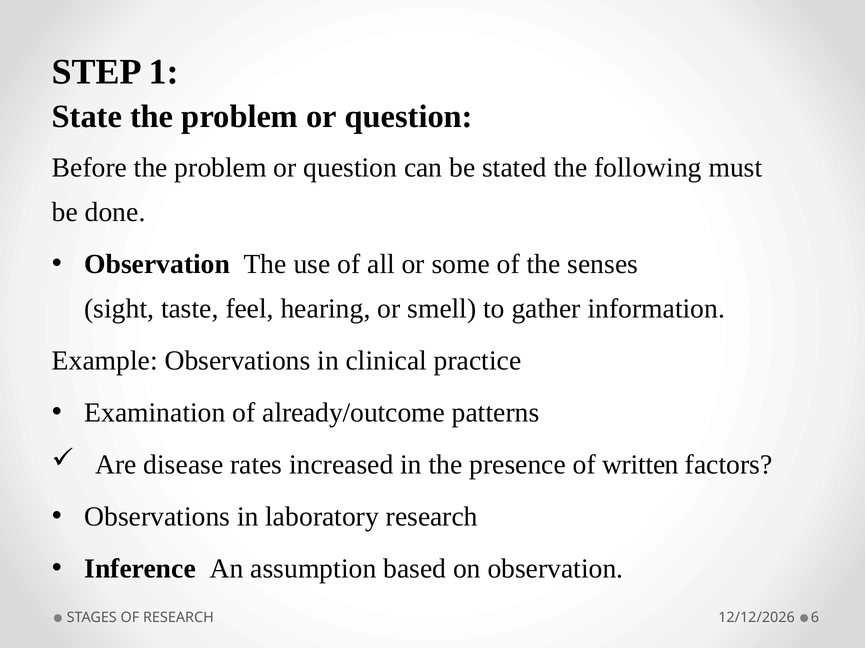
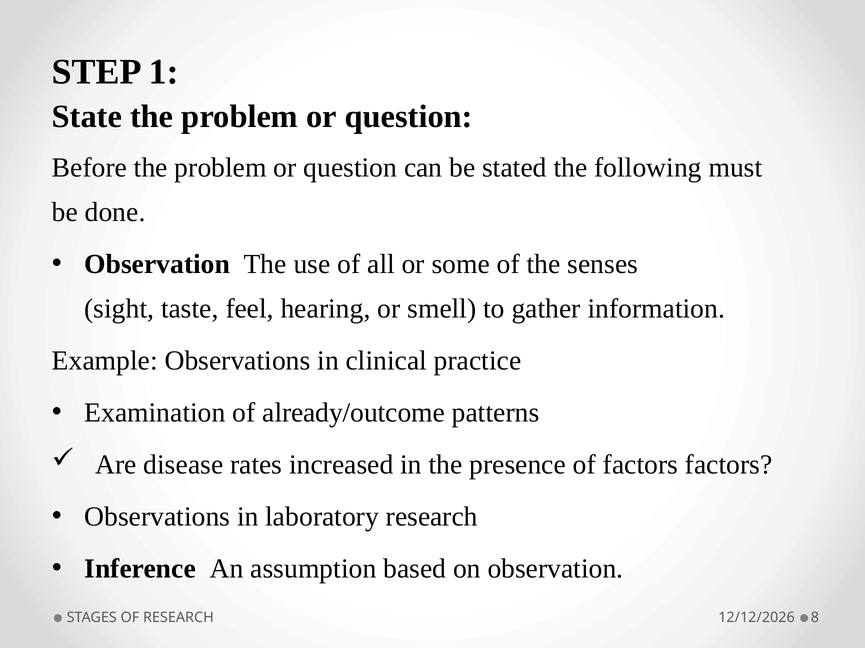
of written: written -> factors
6: 6 -> 8
